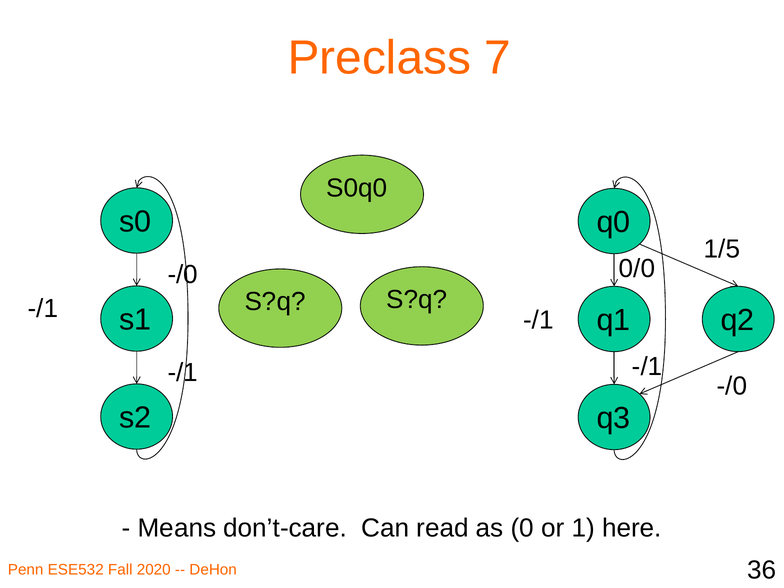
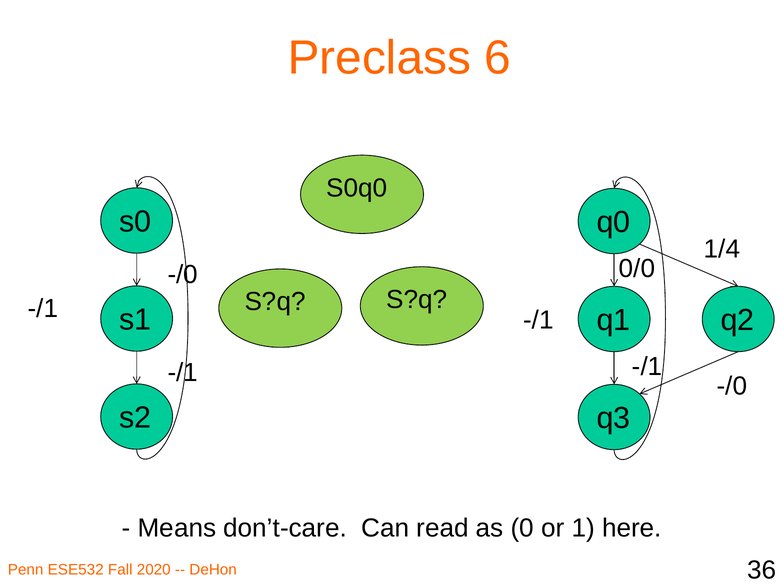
7: 7 -> 6
1/5: 1/5 -> 1/4
